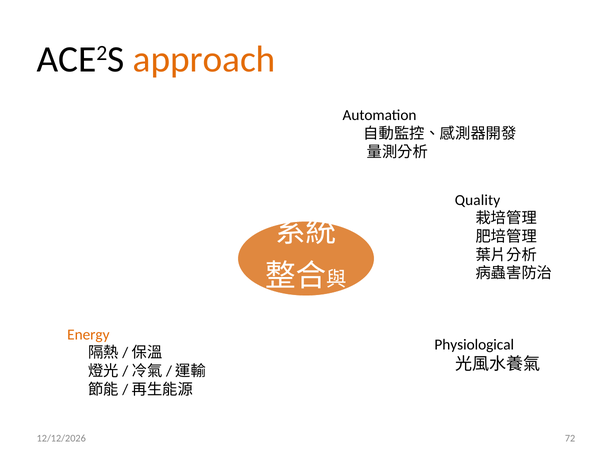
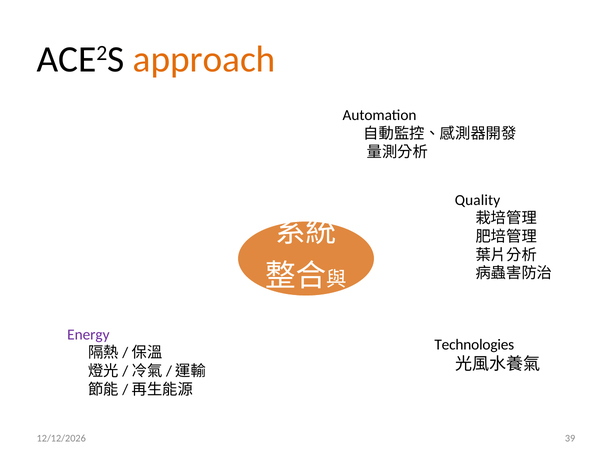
Energy colour: orange -> purple
Physiological: Physiological -> Technologies
72: 72 -> 39
